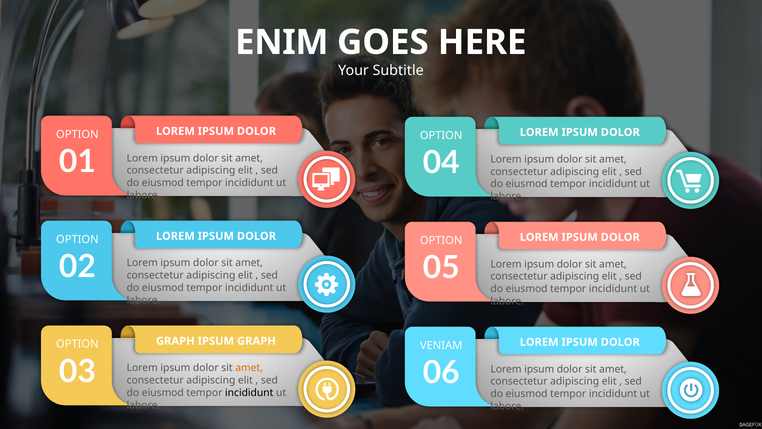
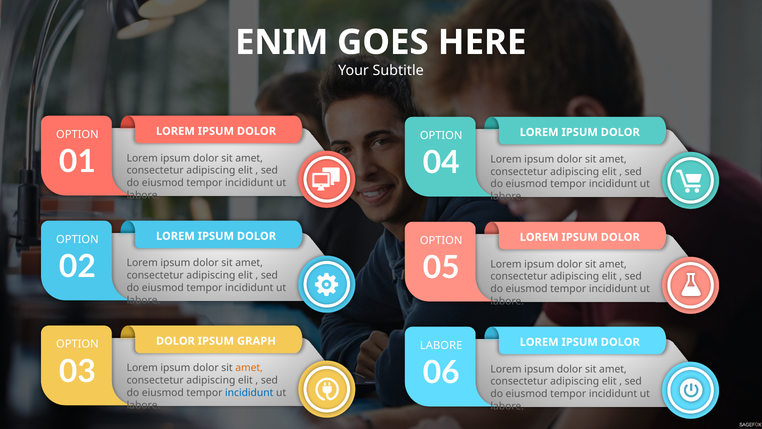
GRAPH at (175, 341): GRAPH -> DOLOR
VENIAM at (441, 345): VENIAM -> LABORE
incididunt at (249, 392) colour: black -> blue
